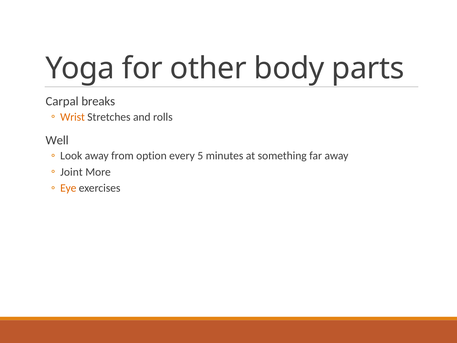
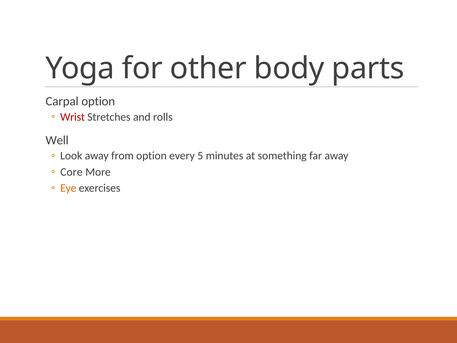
Carpal breaks: breaks -> option
Wrist colour: orange -> red
Joint: Joint -> Core
